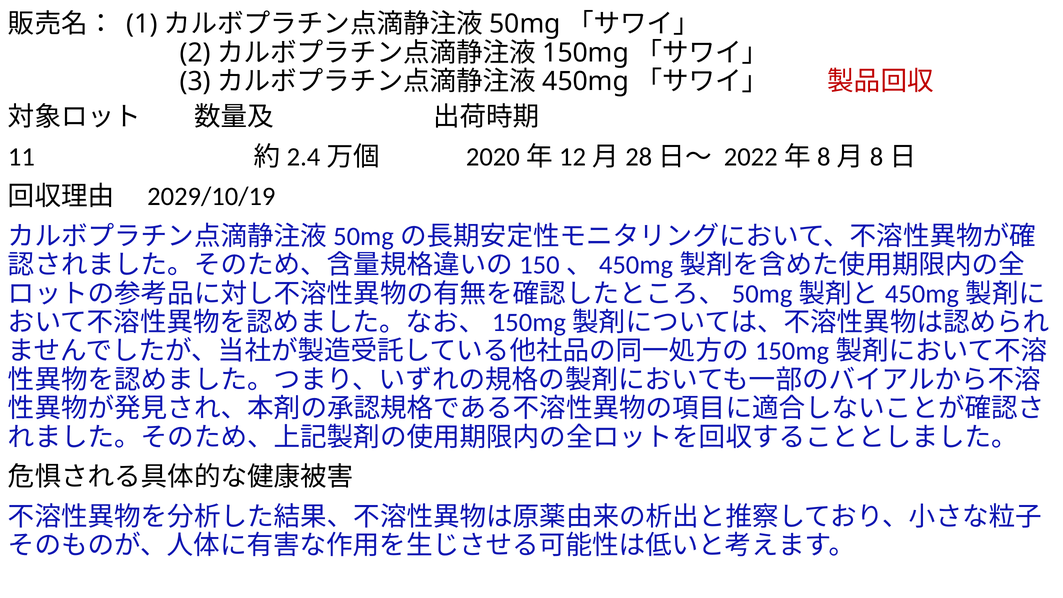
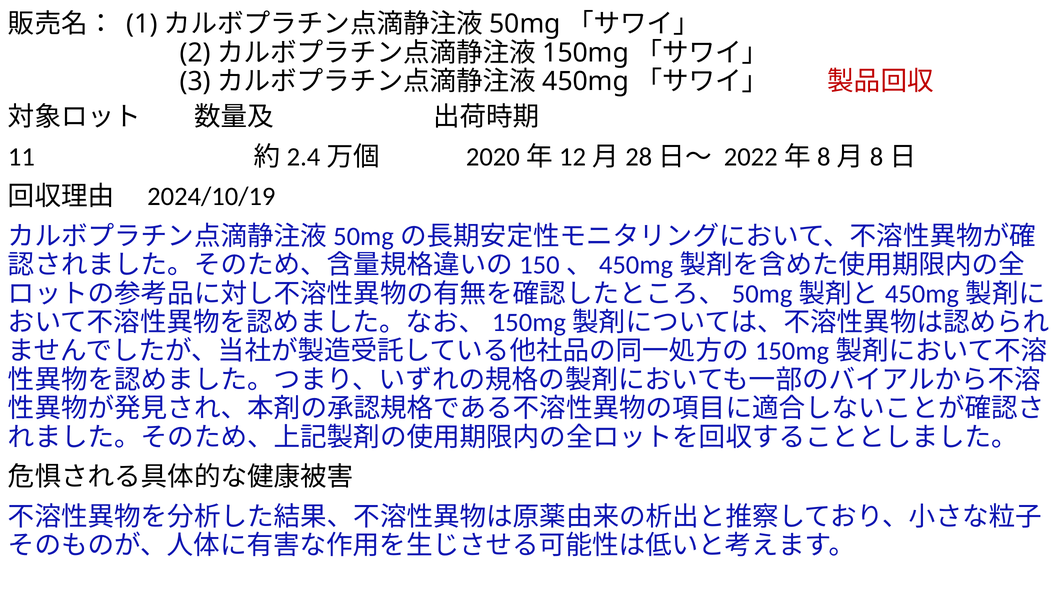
2029/10/19: 2029/10/19 -> 2024/10/19
